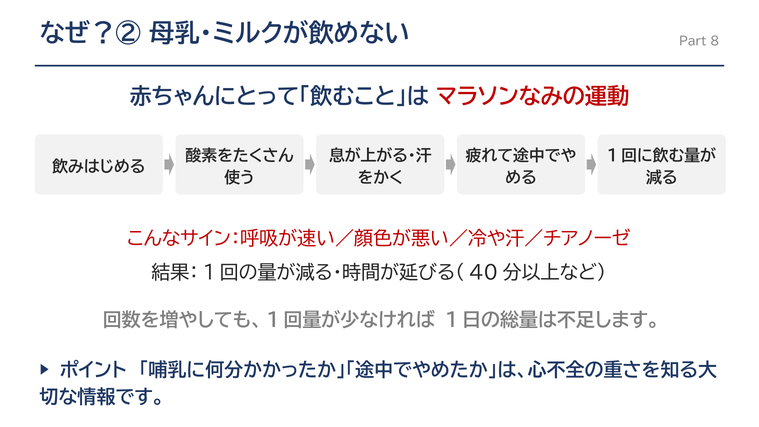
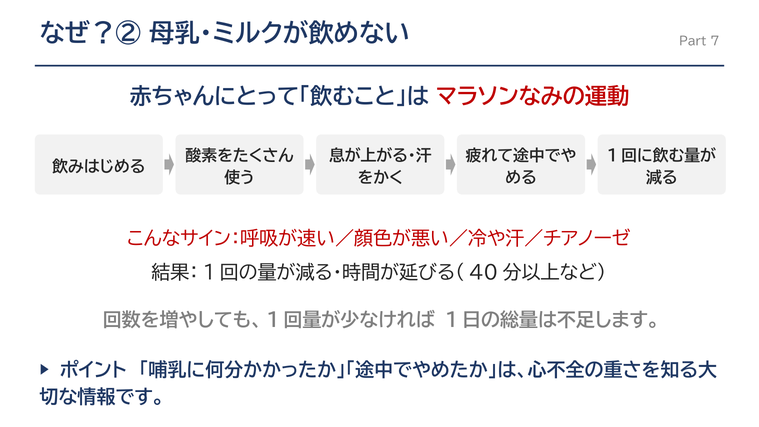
8: 8 -> 7
